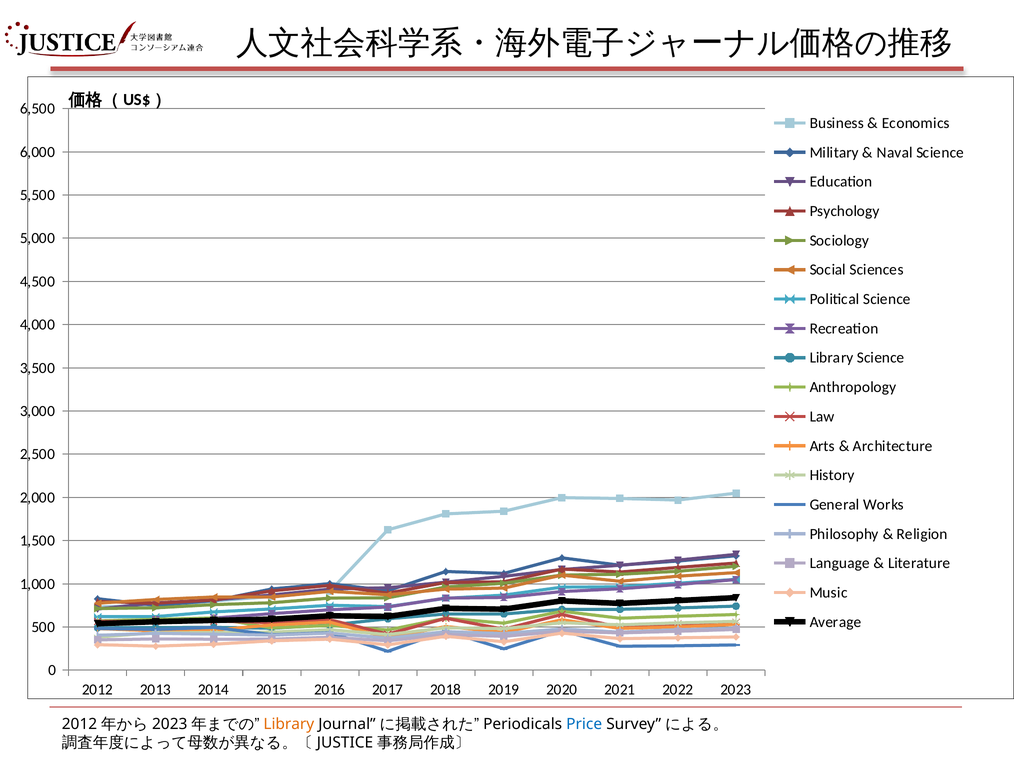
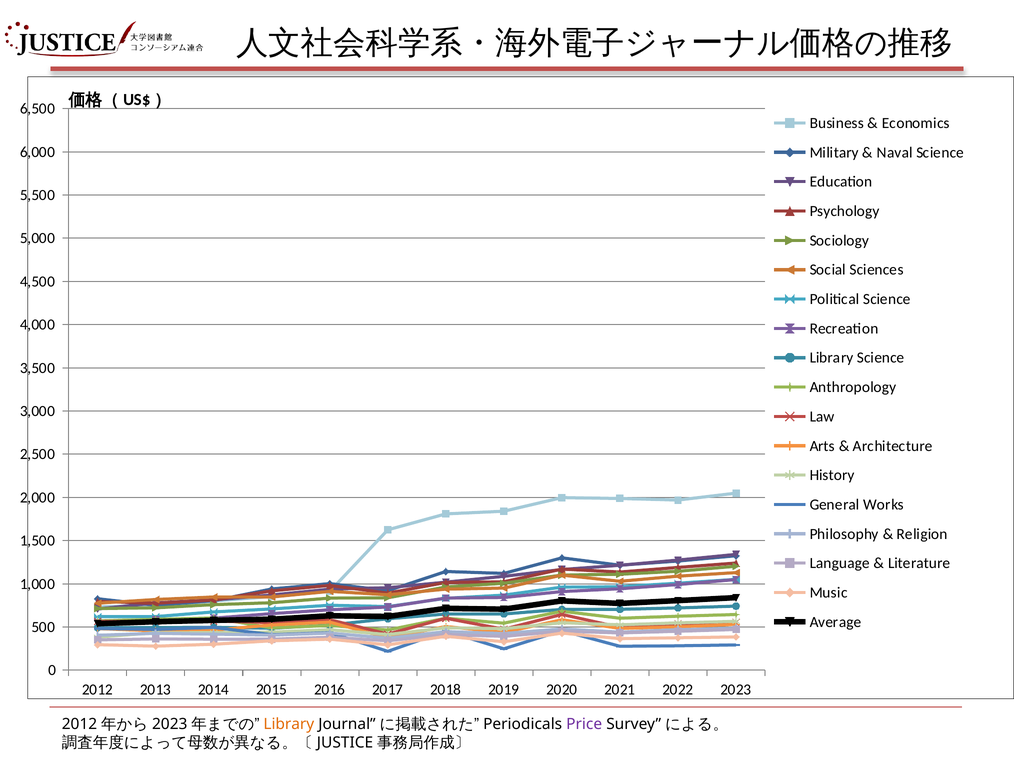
Price colour: blue -> purple
